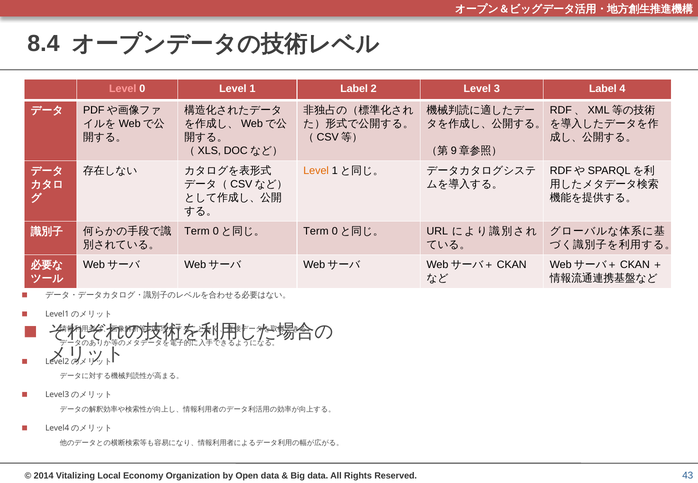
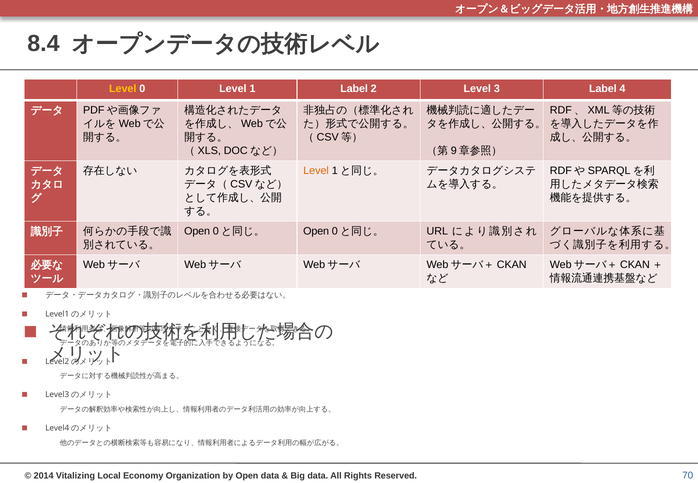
Level at (123, 89) colour: pink -> yellow
Term at (197, 231): Term -> Open
Term at (316, 231): Term -> Open
43: 43 -> 70
